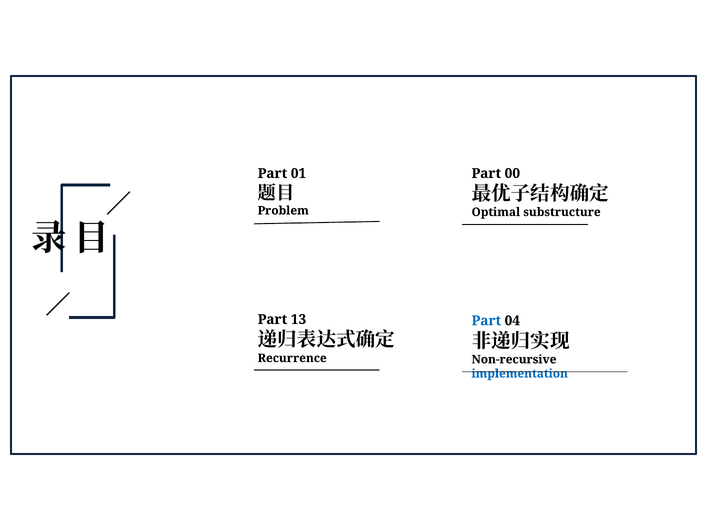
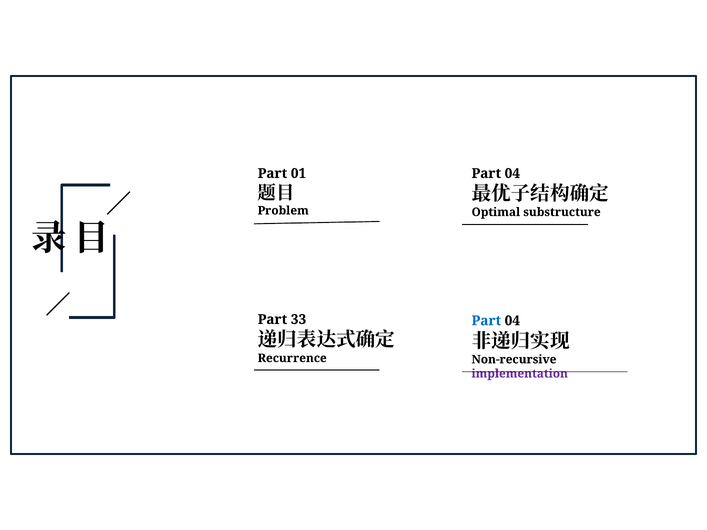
00 at (512, 173): 00 -> 04
13: 13 -> 33
implementation colour: blue -> purple
